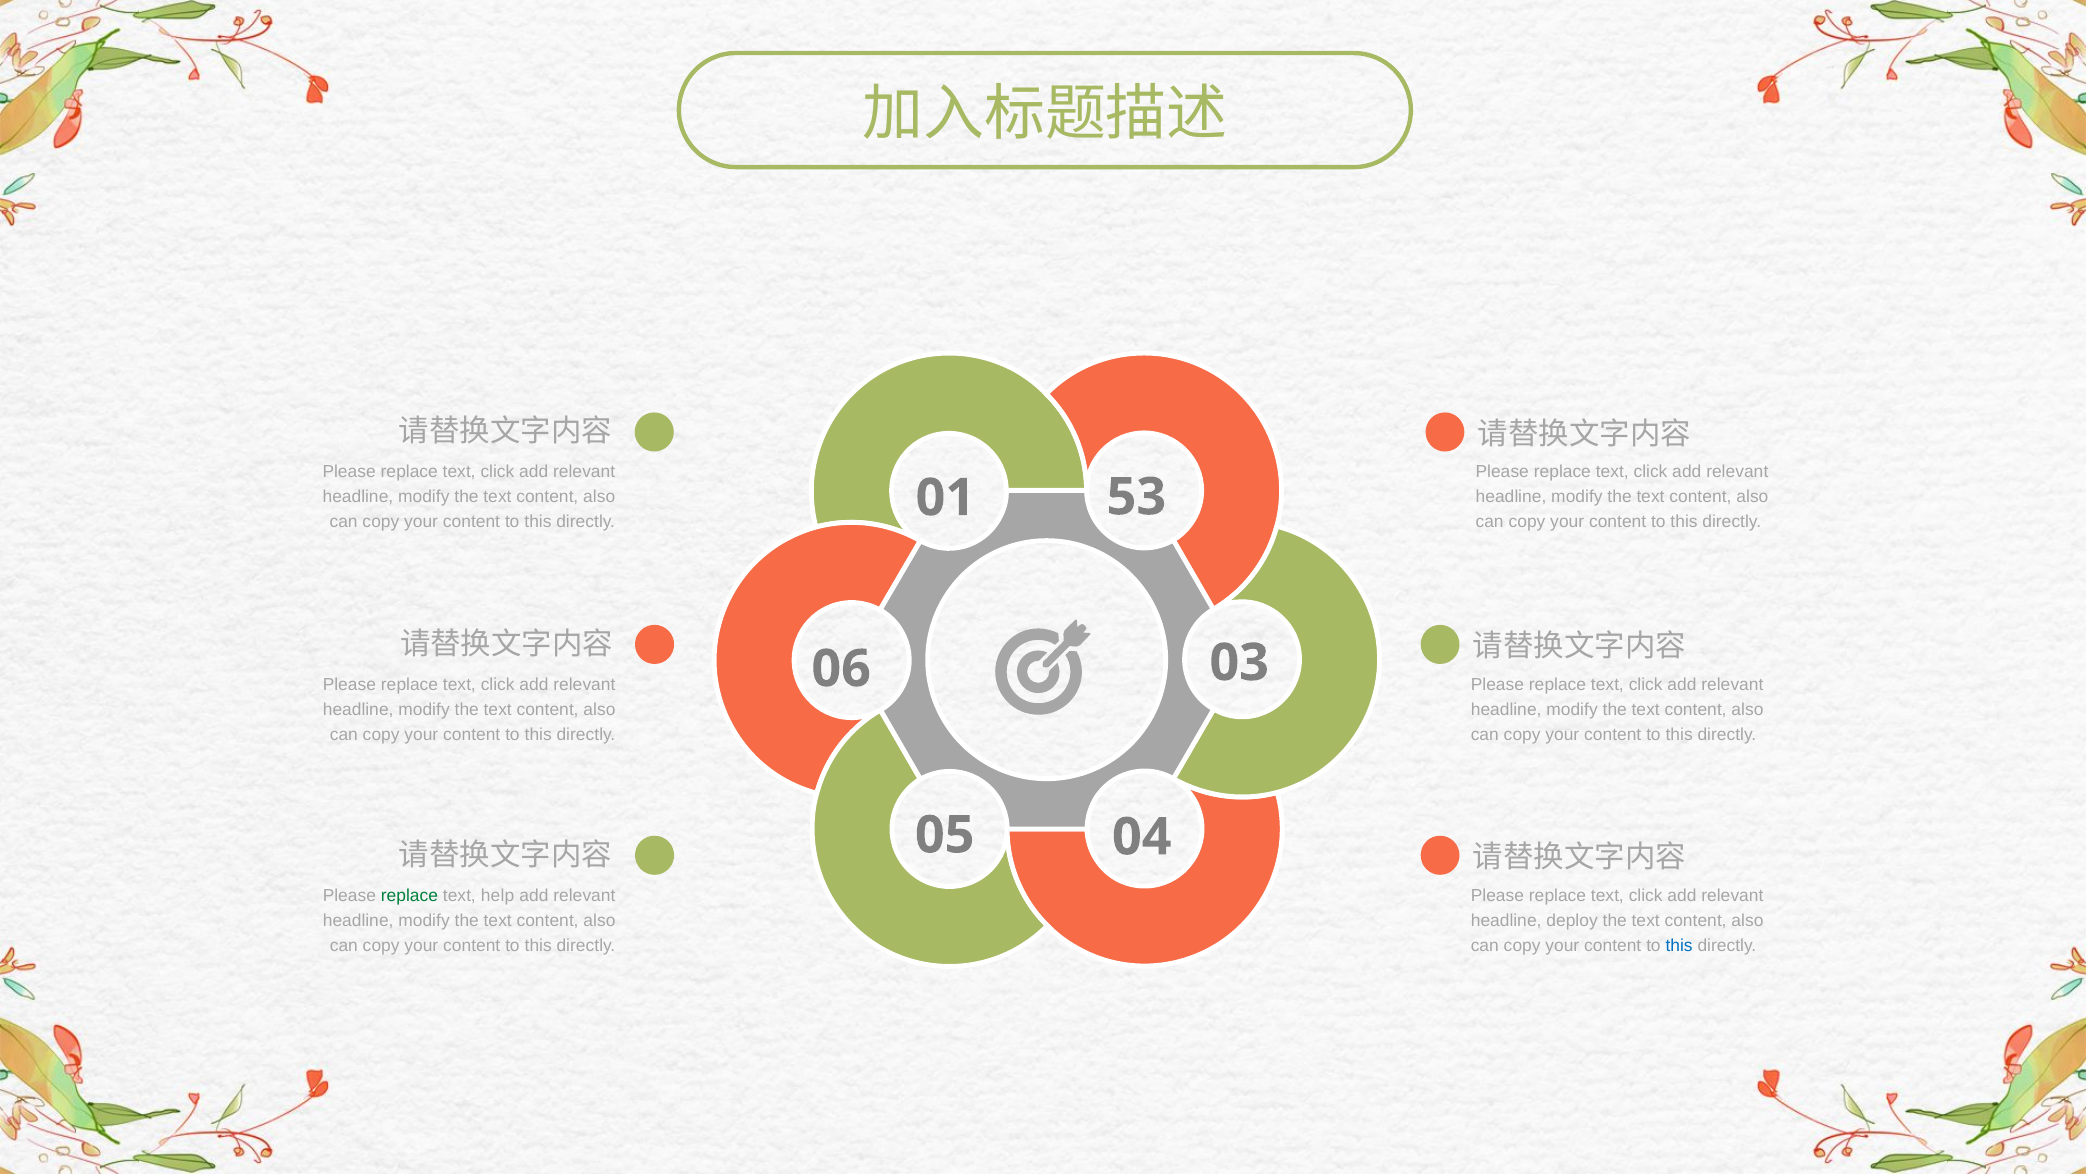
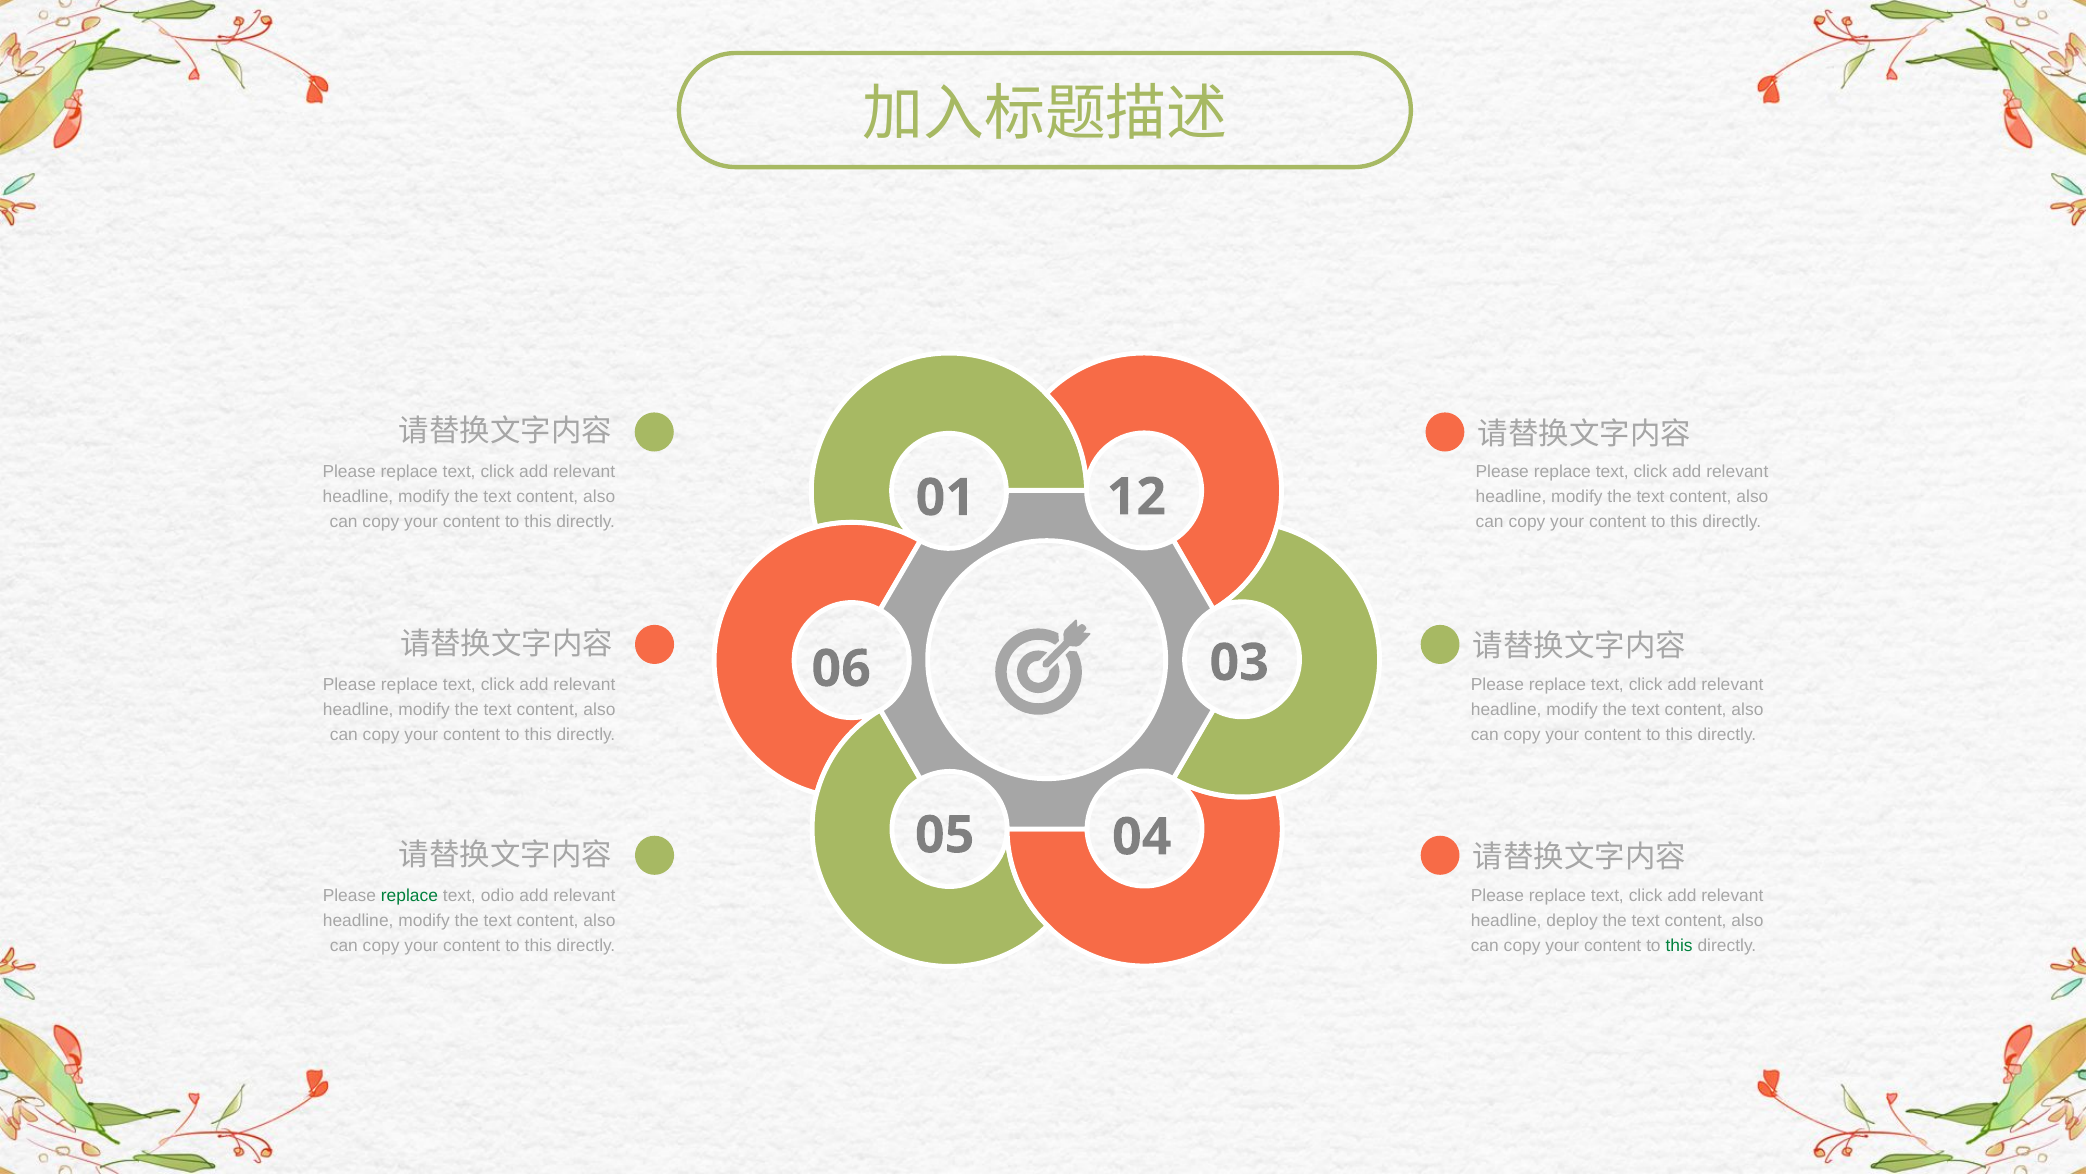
53: 53 -> 12
help: help -> odio
this at (1679, 945) colour: blue -> green
